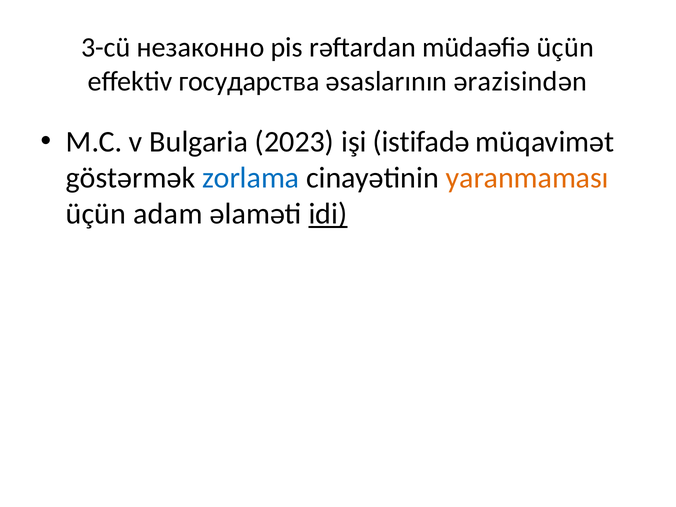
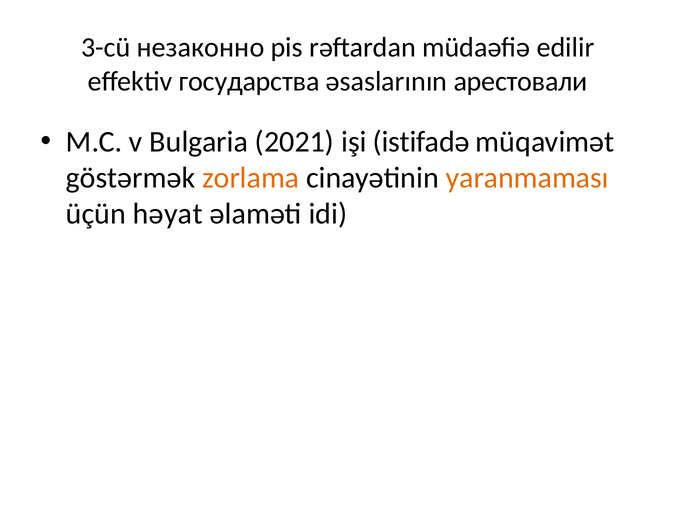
müdaəfiə üçün: üçün -> edilir
ərazisindən: ərazisindən -> арестовали
2023: 2023 -> 2021
zorlama colour: blue -> orange
adam: adam -> həyat
idi underline: present -> none
